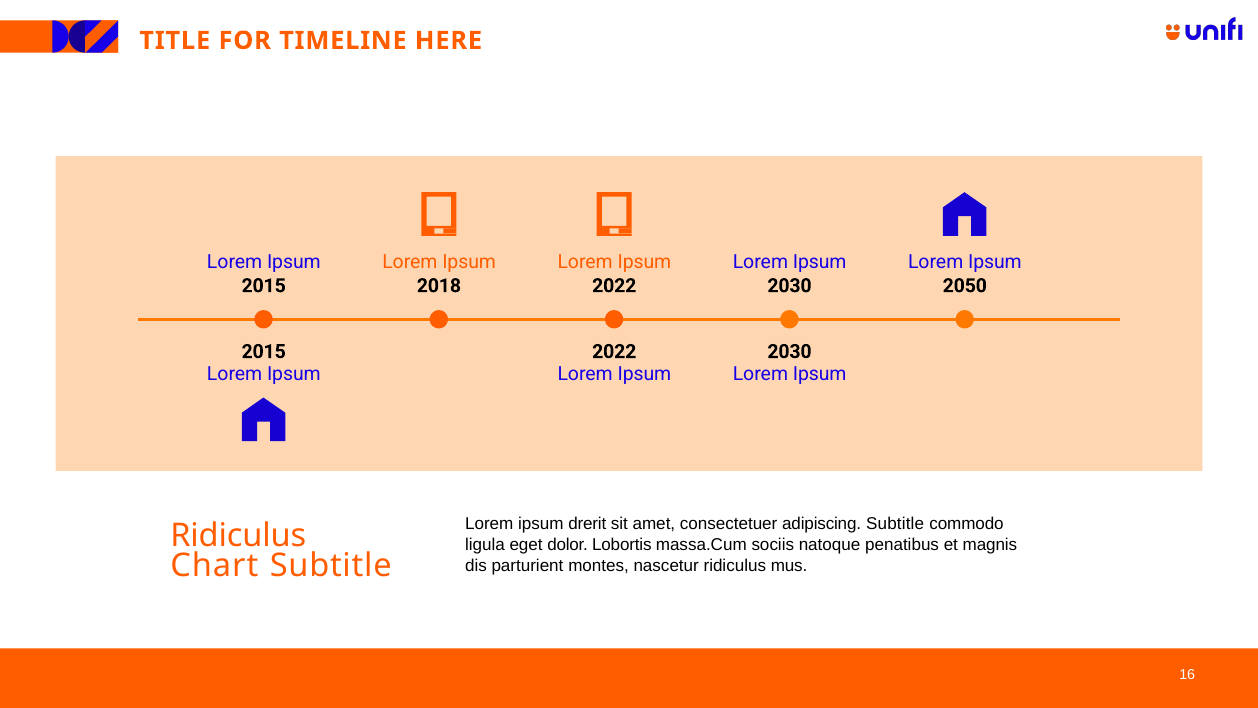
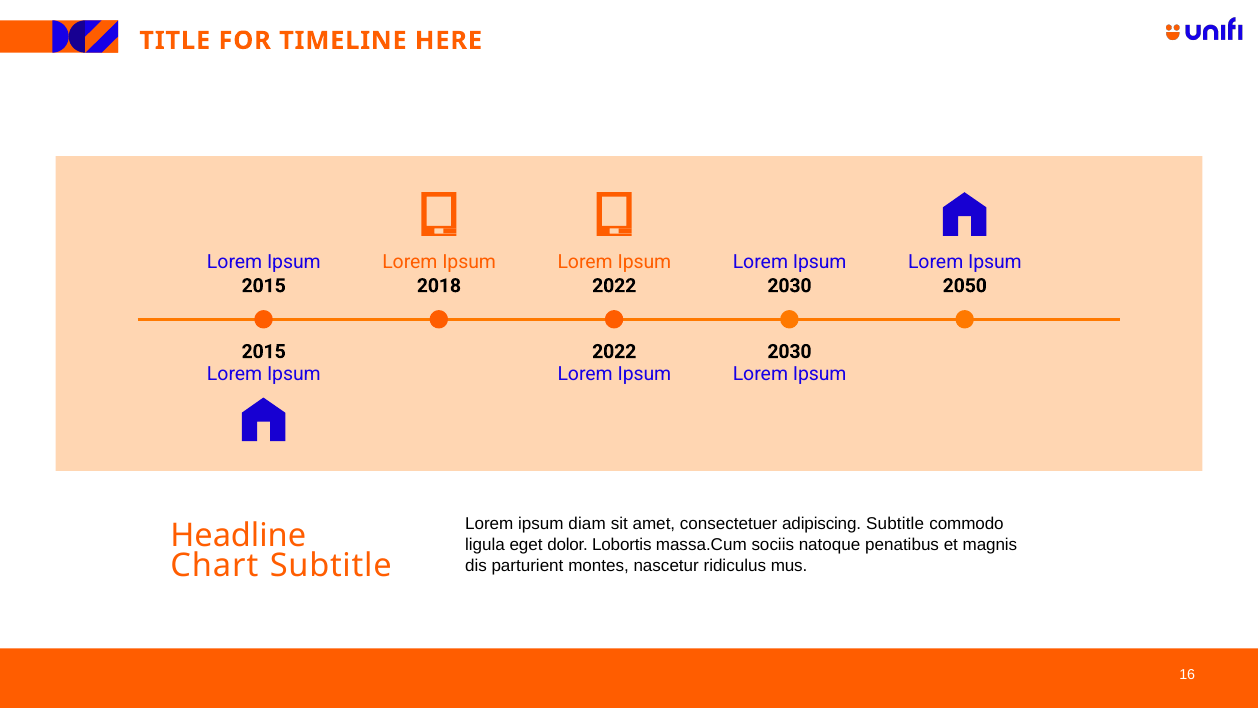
drerit: drerit -> diam
Ridiculus at (238, 535): Ridiculus -> Headline
